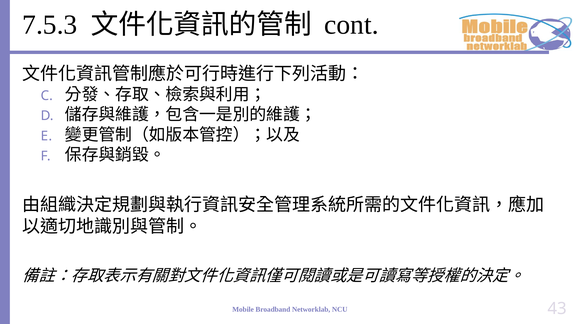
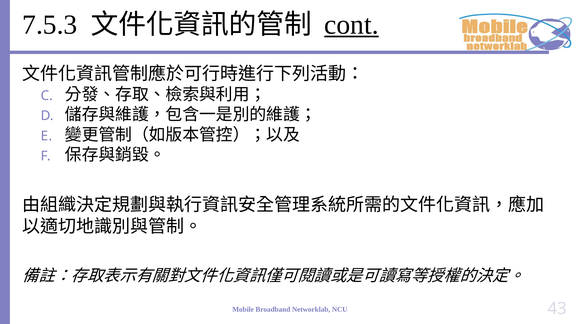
cont underline: none -> present
